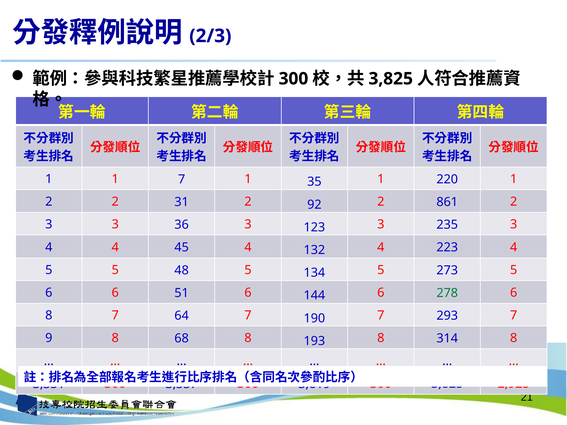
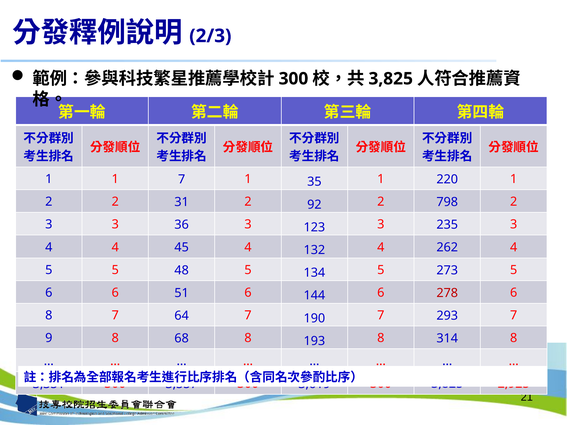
861: 861 -> 798
223: 223 -> 262
278 colour: green -> red
